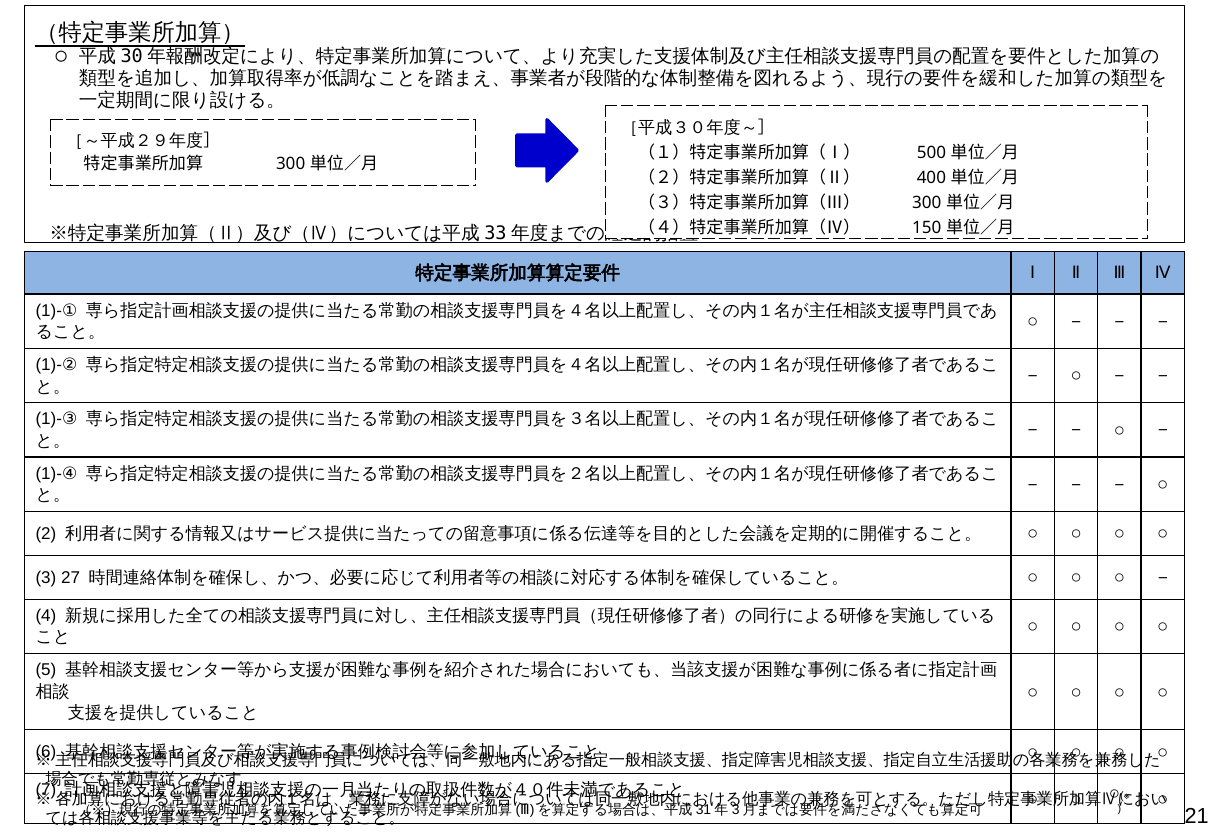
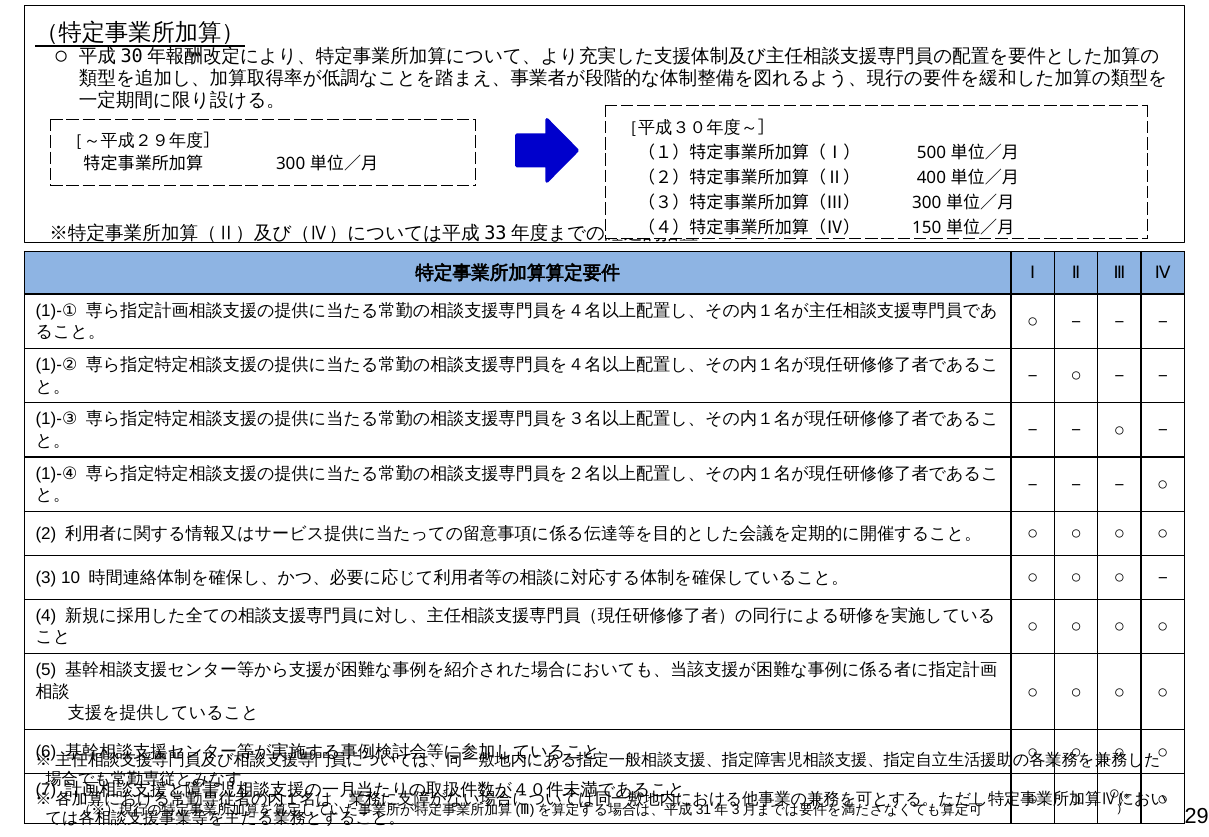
27: 27 -> 10
21: 21 -> 29
